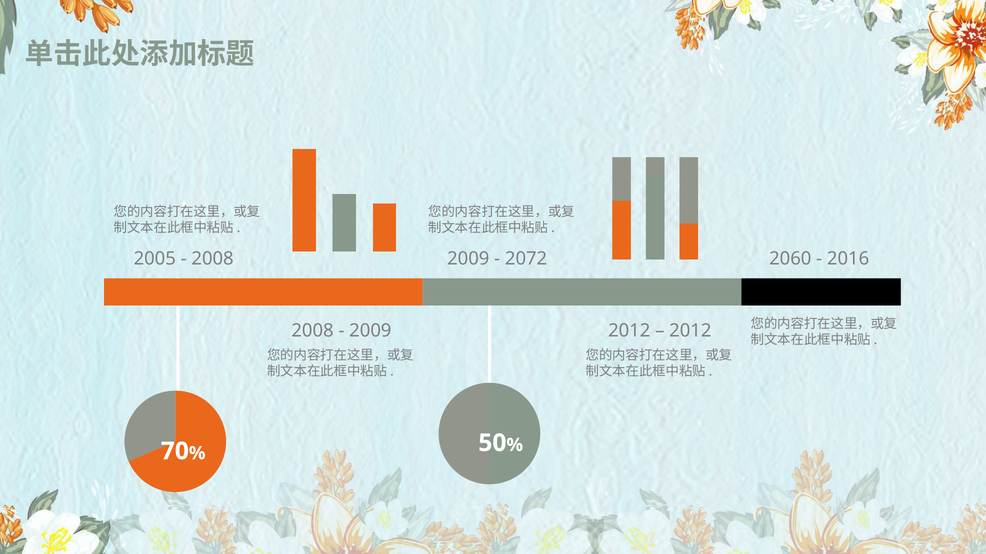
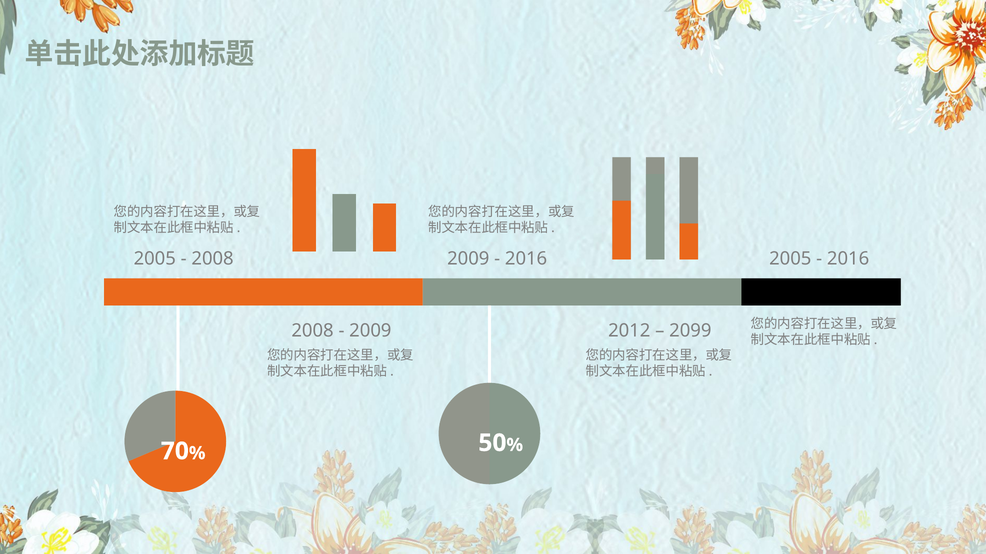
2060 at (790, 259): 2060 -> 2005
2072 at (526, 259): 2072 -> 2016
2012 at (690, 331): 2012 -> 2099
